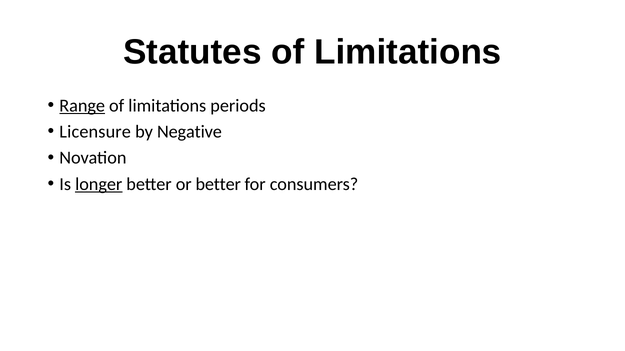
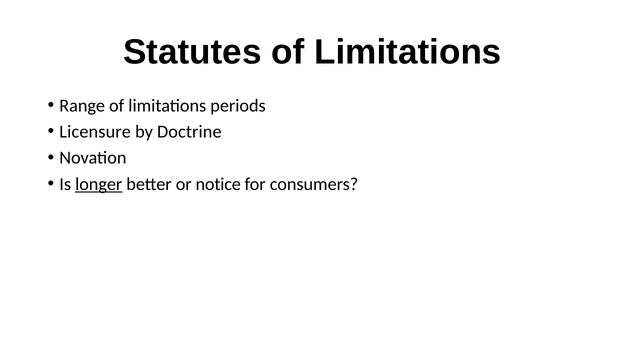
Range underline: present -> none
Negative: Negative -> Doctrine
or better: better -> notice
